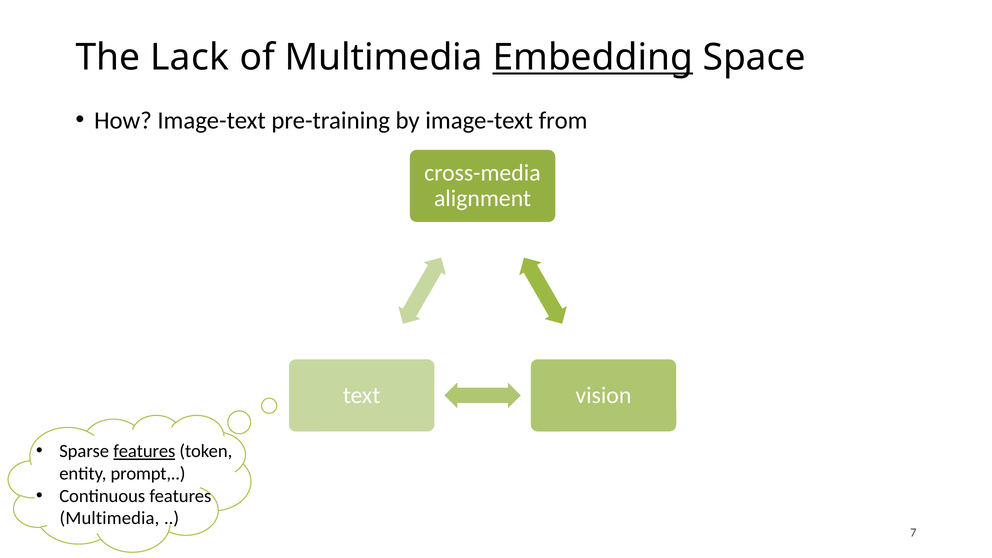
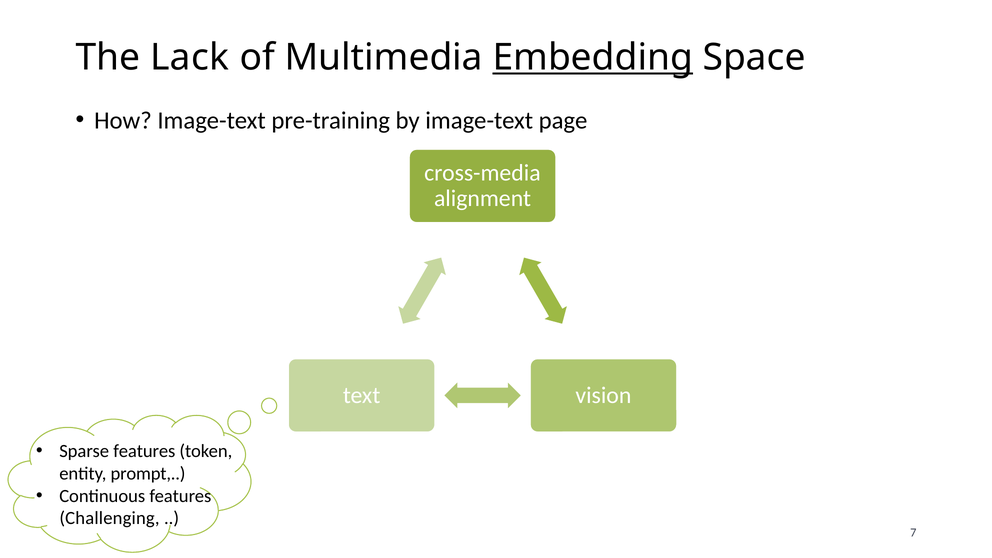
from: from -> page
features at (144, 451) underline: present -> none
Multimedia at (109, 518): Multimedia -> Challenging
